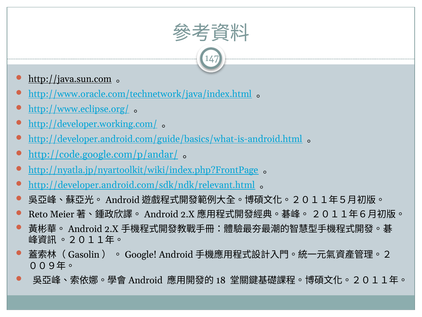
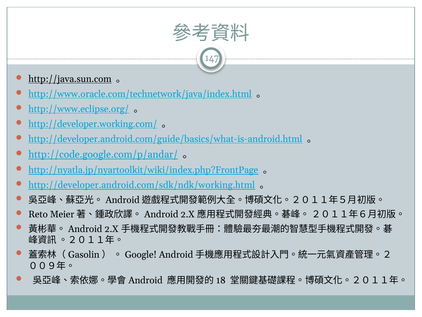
http://developer.android.com/sdk/ndk/relevant.html: http://developer.android.com/sdk/ndk/relevant.html -> http://developer.android.com/sdk/ndk/working.html
